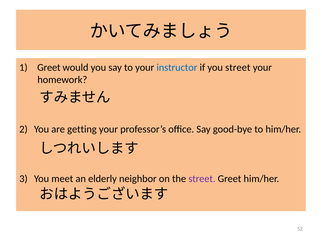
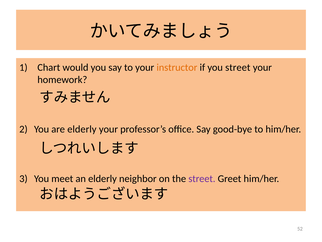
Greet at (49, 67): Greet -> Chart
instructor colour: blue -> orange
are getting: getting -> elderly
